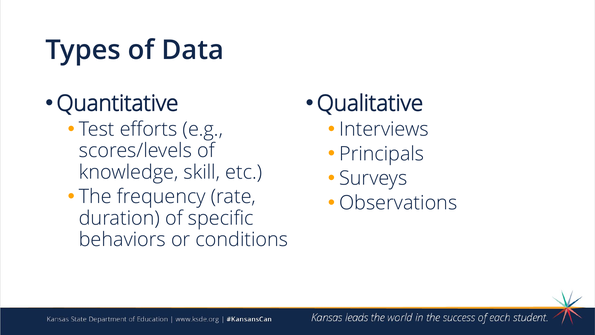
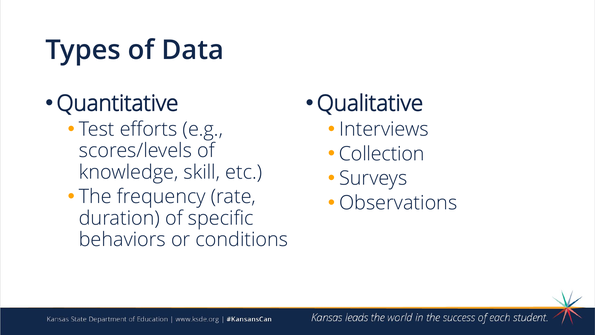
Principals: Principals -> Collection
